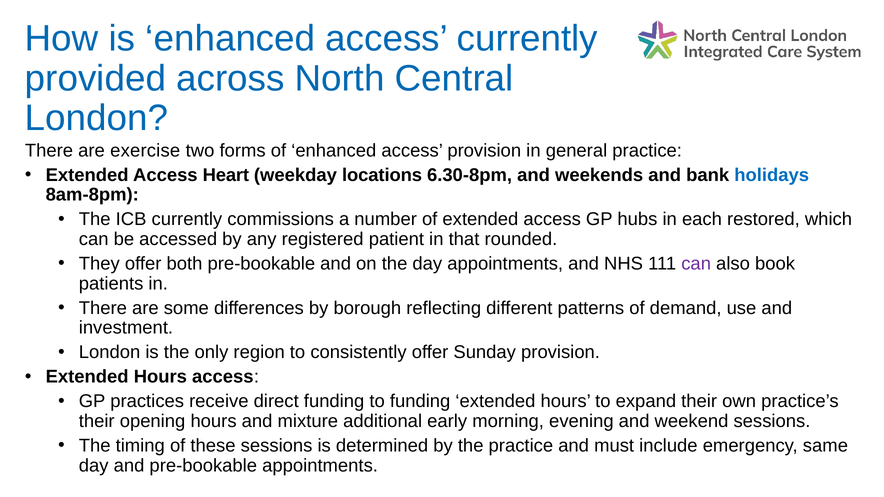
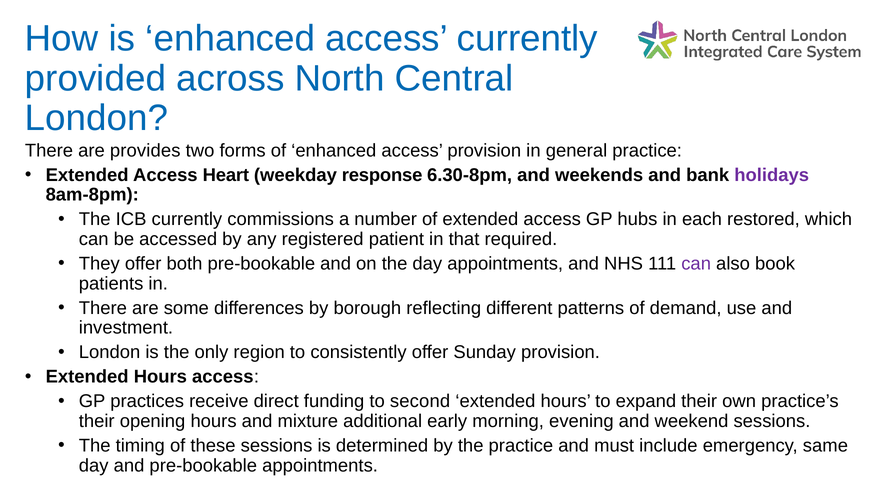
exercise: exercise -> provides
locations: locations -> response
holidays colour: blue -> purple
rounded: rounded -> required
to funding: funding -> second
